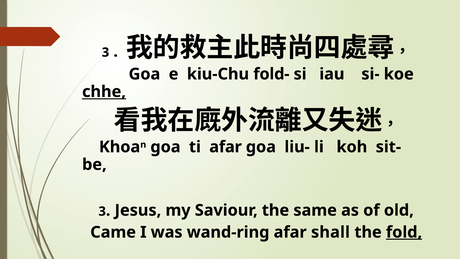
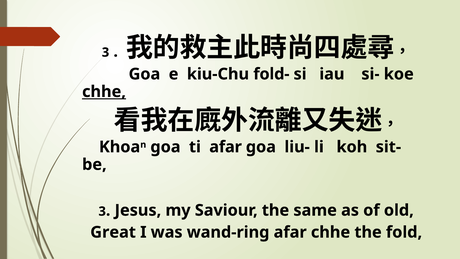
Came: Came -> Great
afar shall: shall -> chhe
fold underline: present -> none
